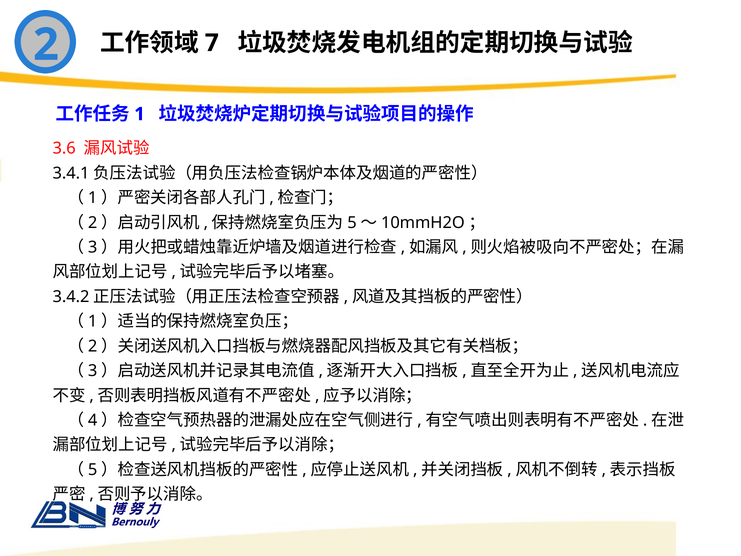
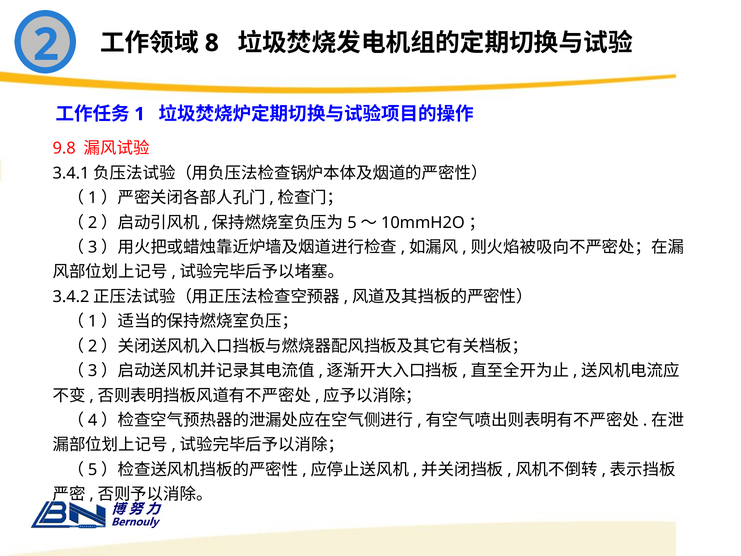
7: 7 -> 8
3.6: 3.6 -> 9.8
